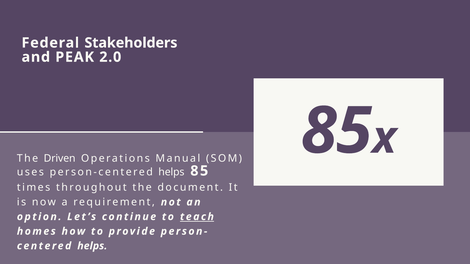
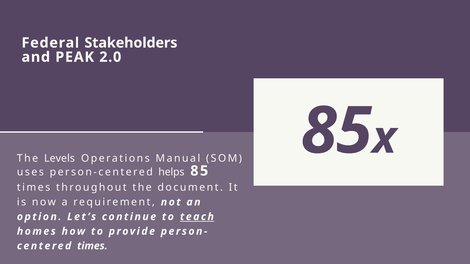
Driven: Driven -> Levels
helps at (92, 246): helps -> times
